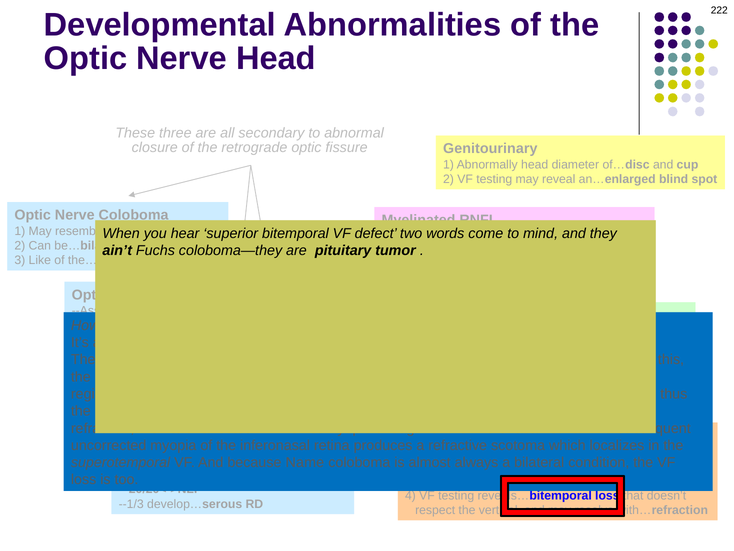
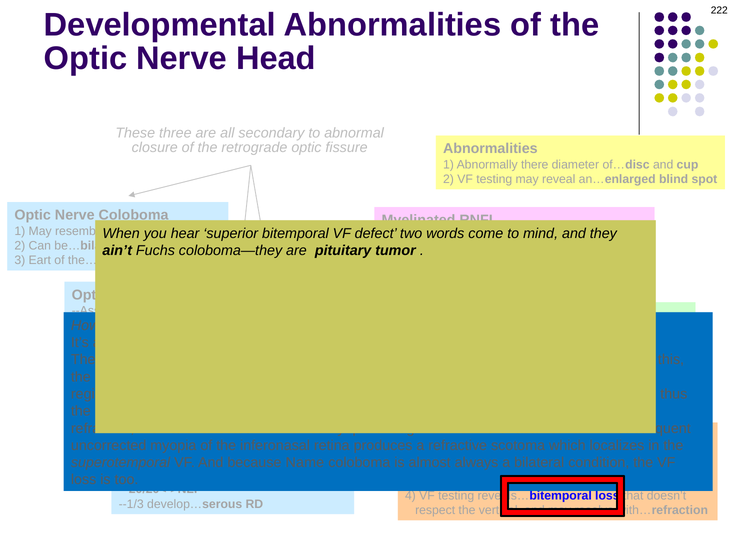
Genitourinary at (490, 149): Genitourinary -> Abnormalities
Abnormally head: head -> there
3 Like: Like -> Eart
